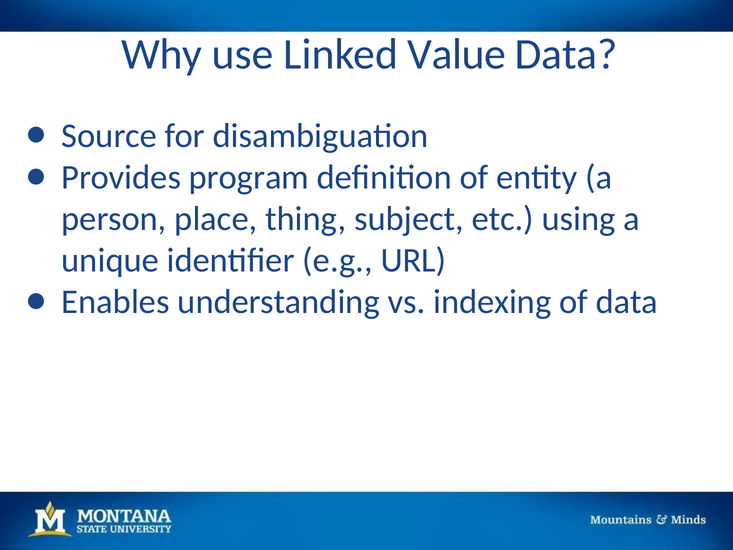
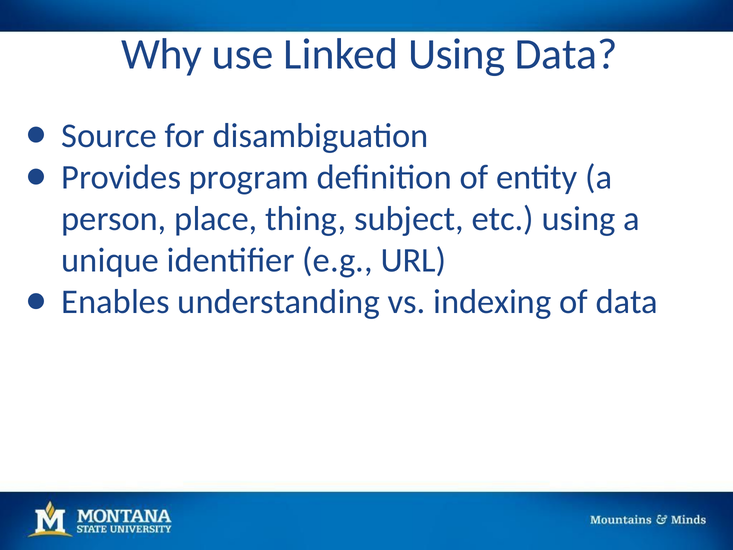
Linked Value: Value -> Using
